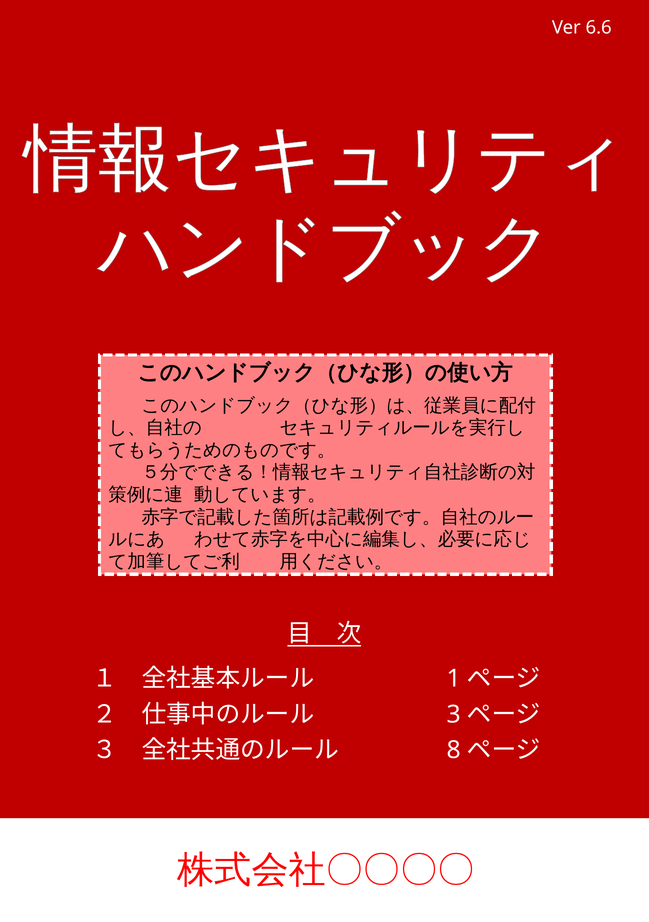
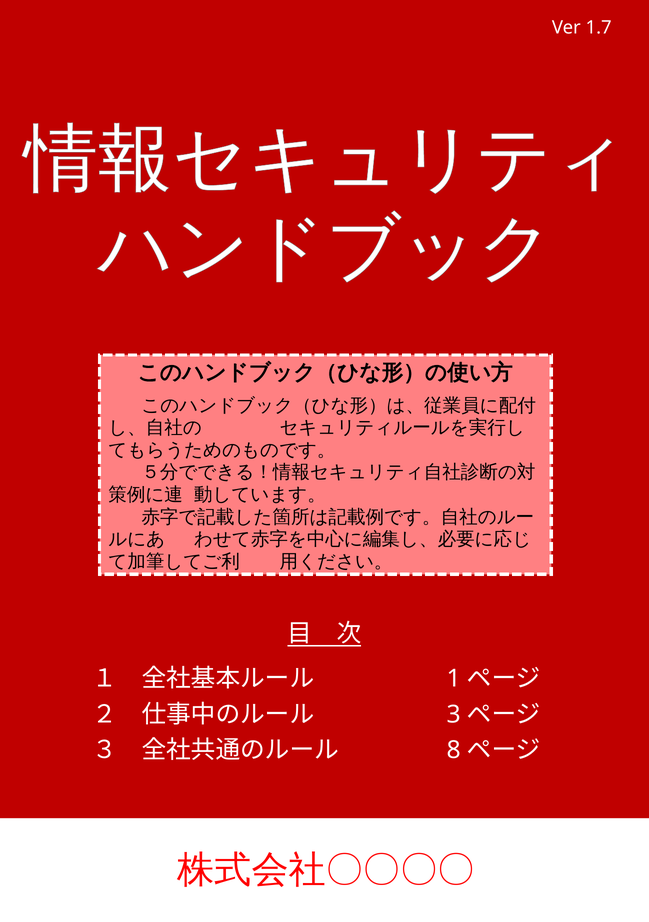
6.6: 6.6 -> 1.7
